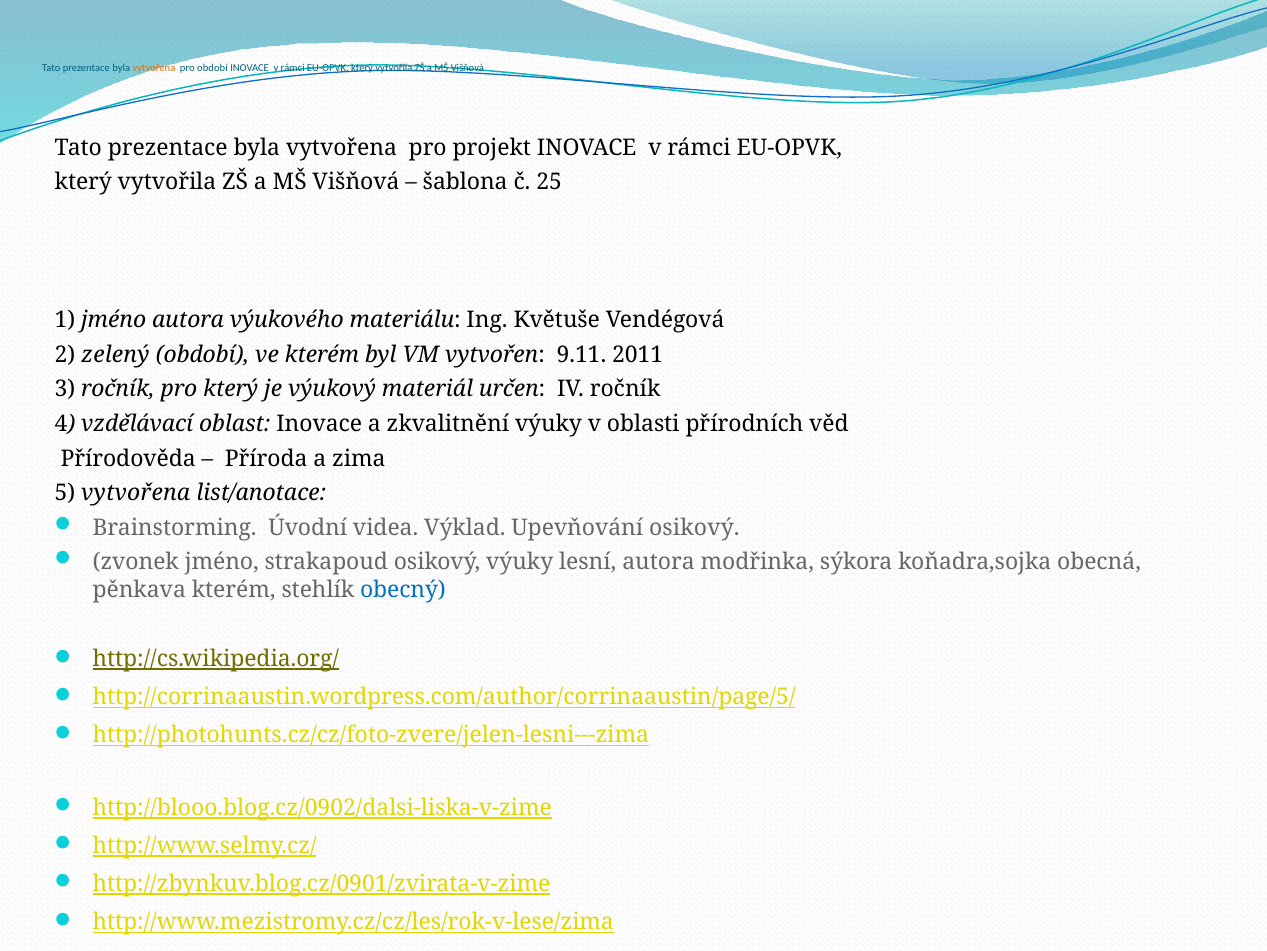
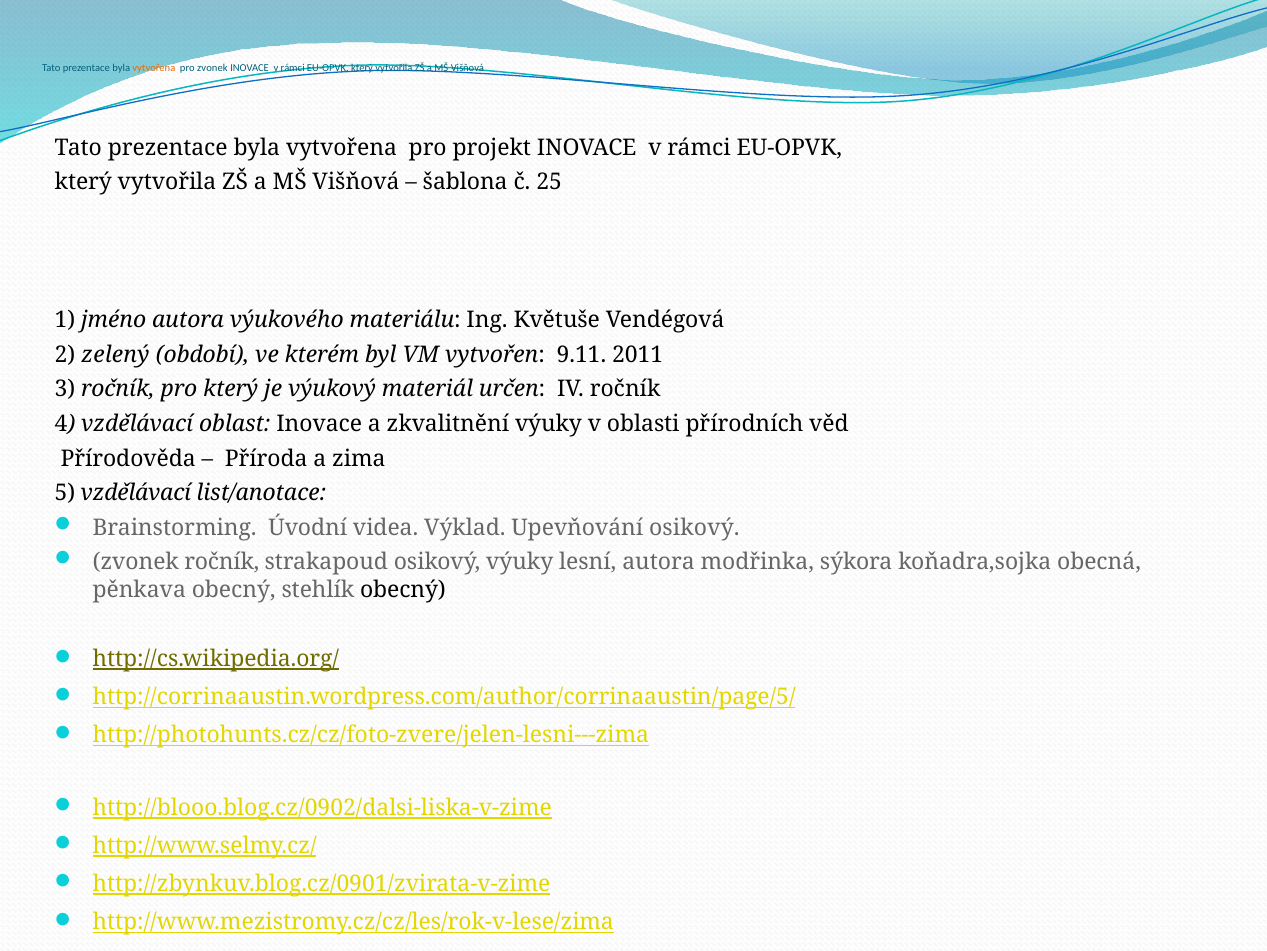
pro období: období -> zvonek
5 vytvořena: vytvořena -> vzdělávací
zvonek jméno: jméno -> ročník
pěnkava kterém: kterém -> obecný
obecný at (403, 589) colour: blue -> black
